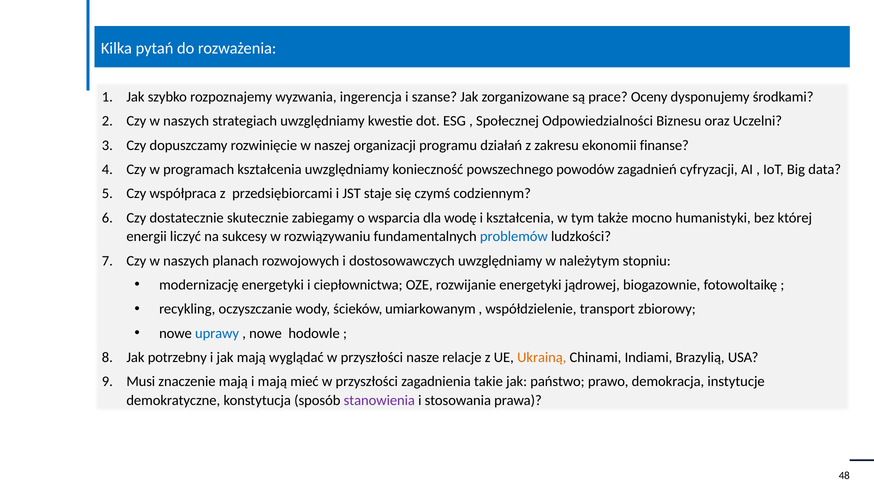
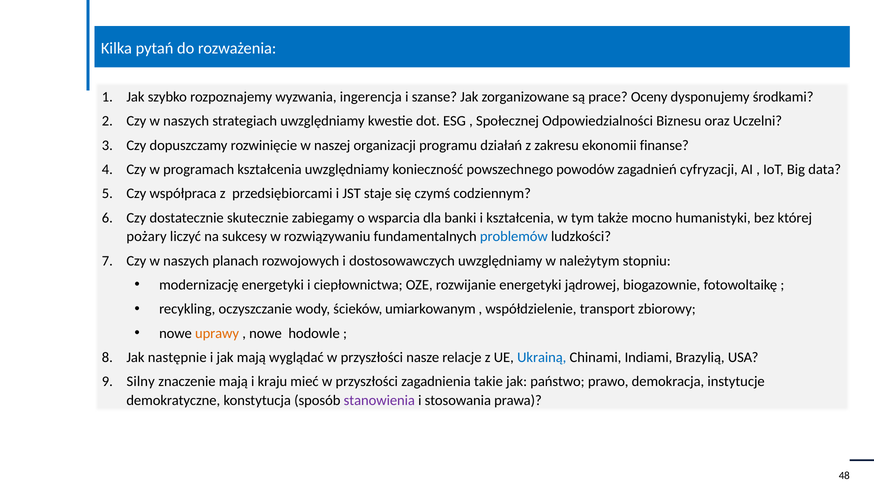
wodę: wodę -> banki
energii: energii -> pożary
uprawy colour: blue -> orange
potrzebny: potrzebny -> następnie
Ukrainą colour: orange -> blue
Musi: Musi -> Silny
i mają: mają -> kraju
